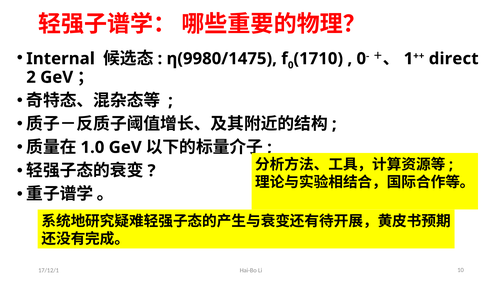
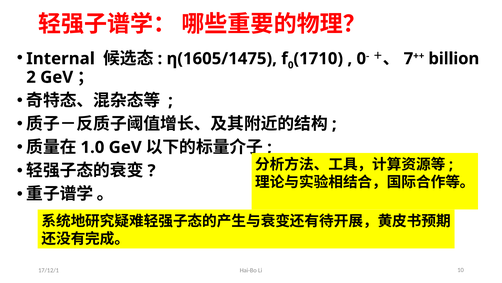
η(9980/1475: η(9980/1475 -> η(1605/1475
1: 1 -> 7
direct: direct -> billion
